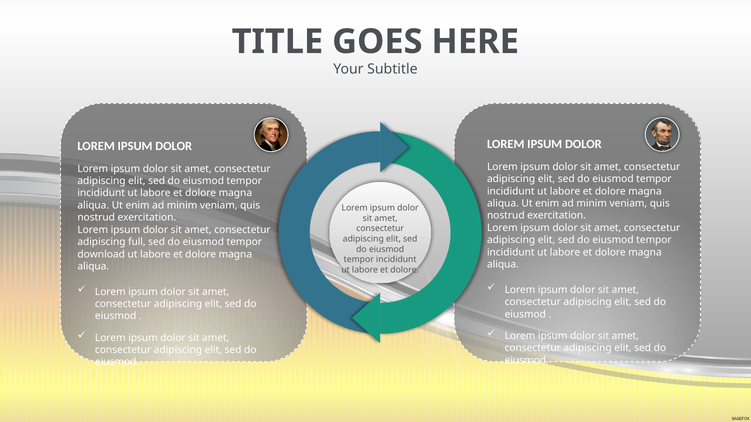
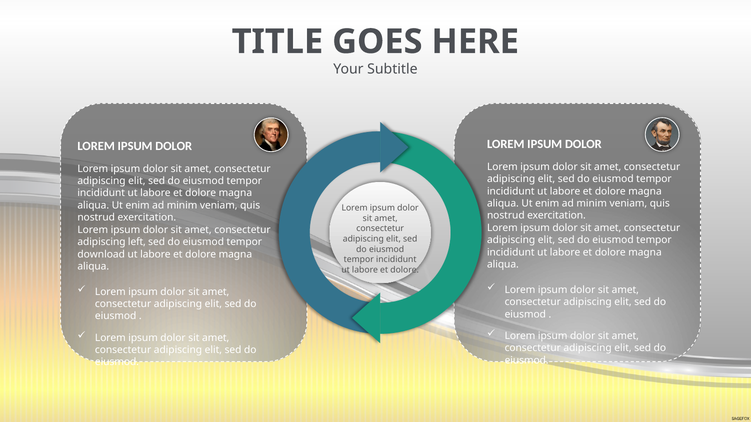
full: full -> left
